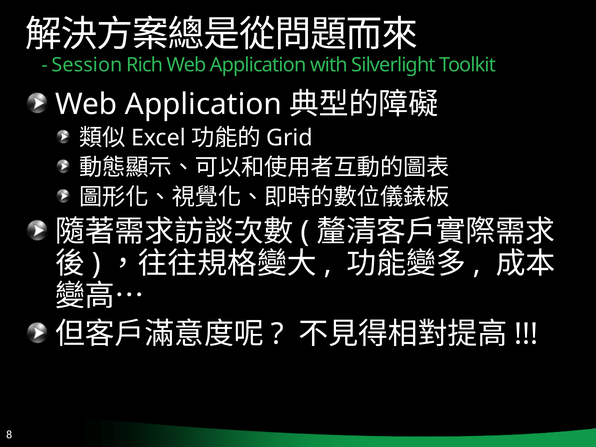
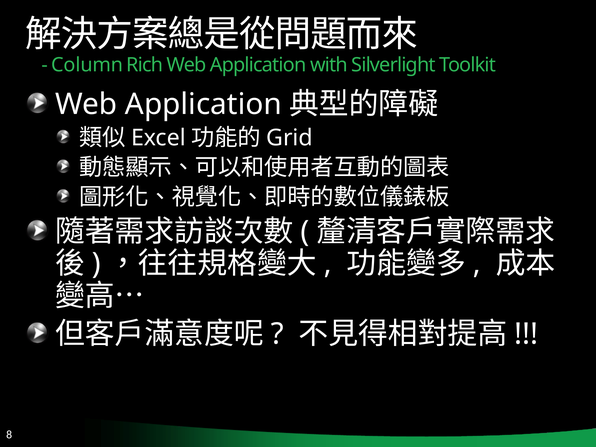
Session: Session -> Column
